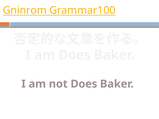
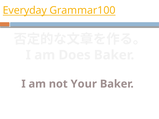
Gninrom: Gninrom -> Everyday
not Does: Does -> Your
